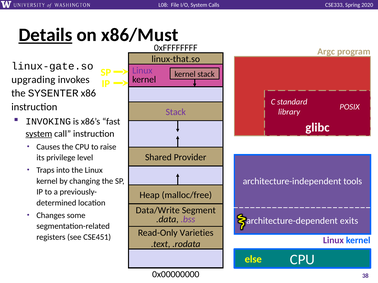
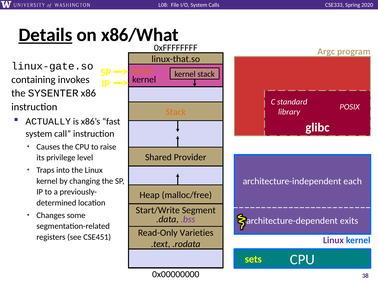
x86/Must: x86/Must -> x86/What
Linux at (142, 71) colour: purple -> orange
upgrading: upgrading -> containing
Stack at (176, 112) colour: purple -> orange
INVOKING: INVOKING -> ACTUALLY
system at (39, 134) underline: present -> none
tools: tools -> each
Data/Write: Data/Write -> Start/Write
else: else -> sets
